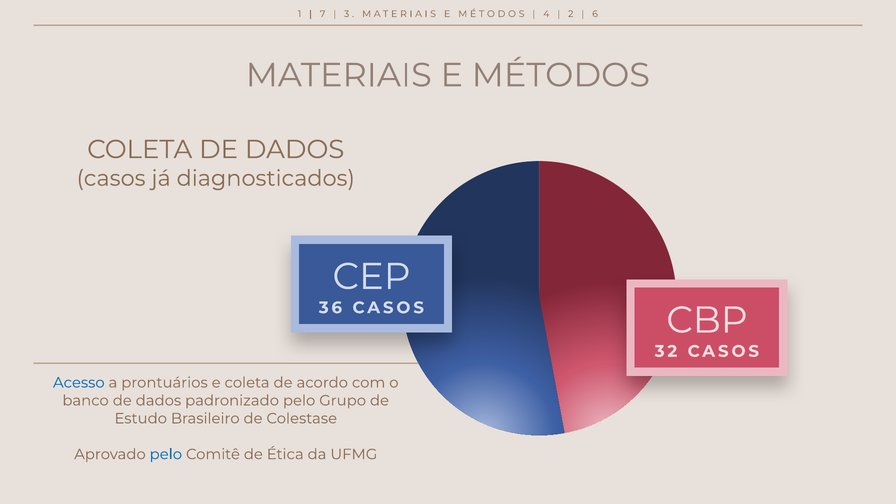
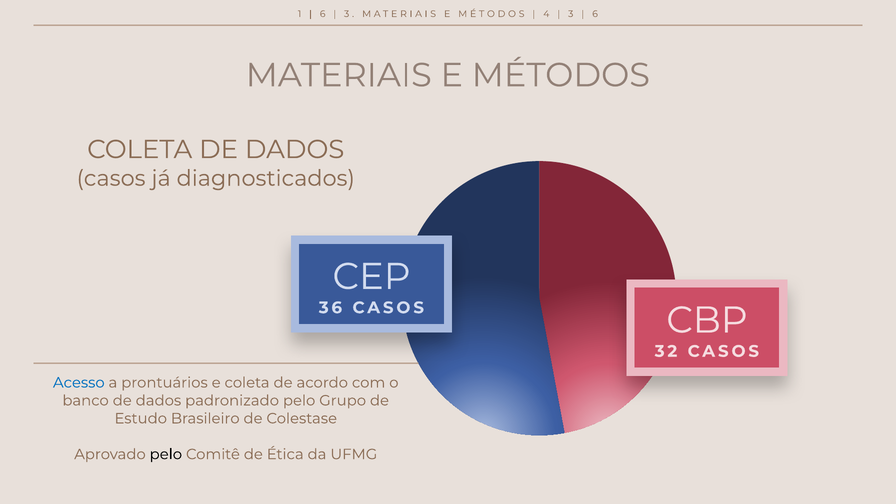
7 at (323, 14): 7 -> 6
2 at (571, 14): 2 -> 3
pelo at (166, 454) colour: blue -> black
